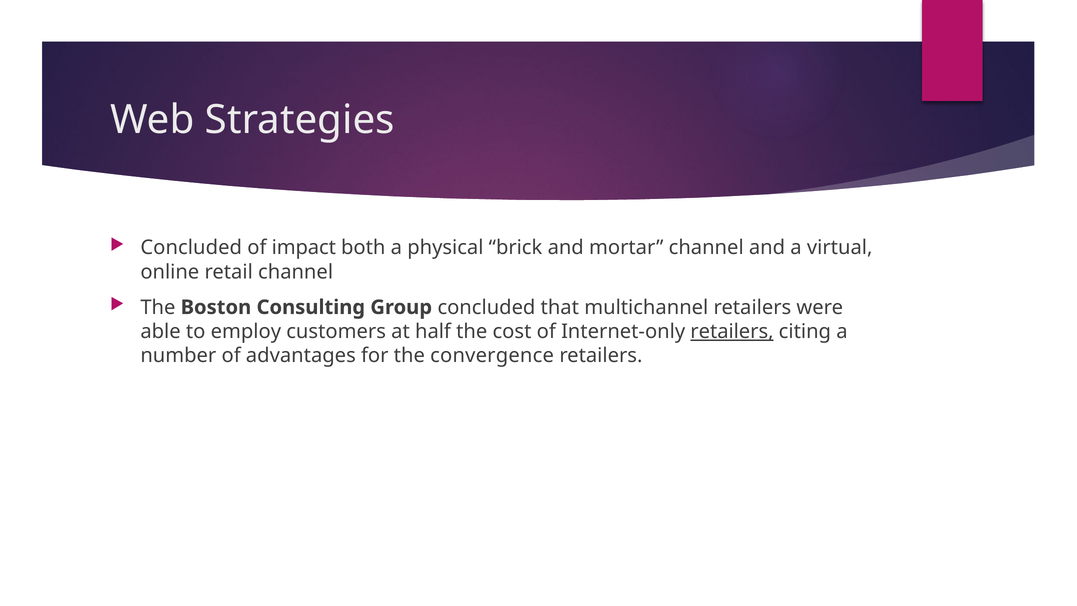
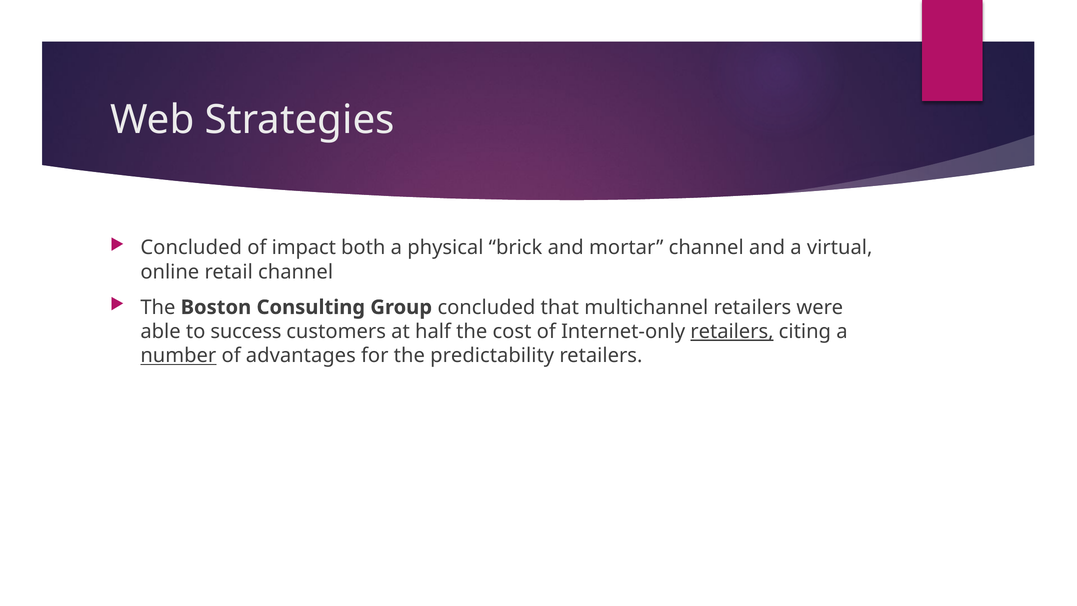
employ: employ -> success
number underline: none -> present
convergence: convergence -> predictability
